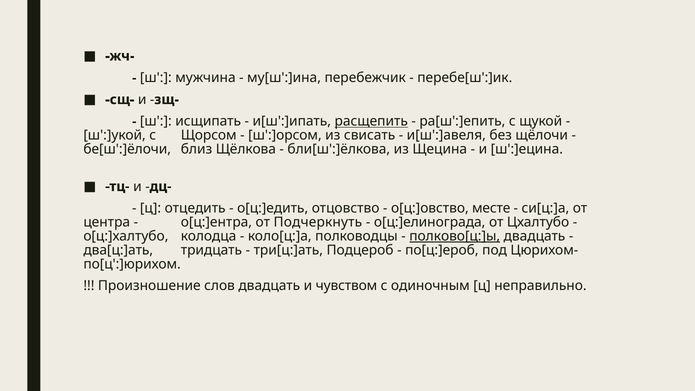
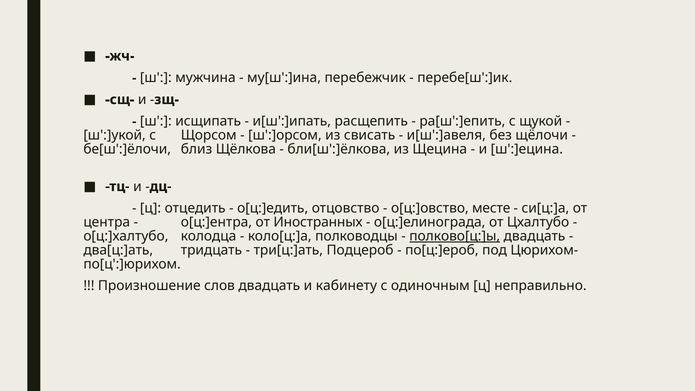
расщепить underline: present -> none
Подчеркнуть: Подчеркнуть -> Иностранных
чувством: чувством -> кабинету
